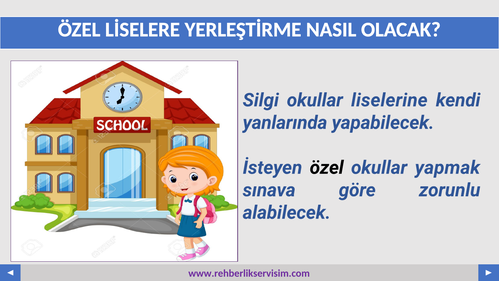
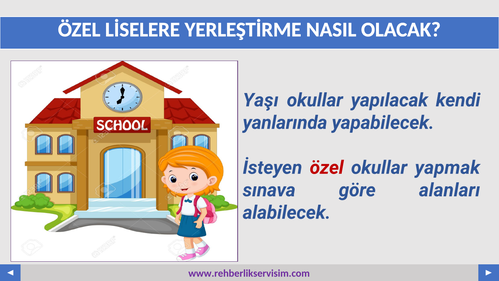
Silgi: Silgi -> Yaşı
liselerine: liselerine -> yapılacak
özel at (327, 167) colour: black -> red
zorunlu: zorunlu -> alanları
